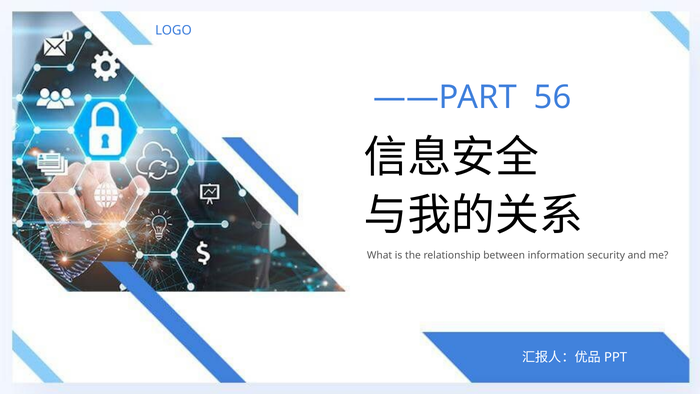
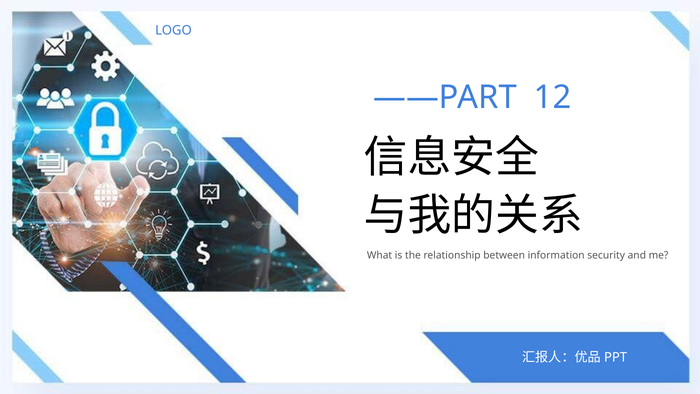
56: 56 -> 12
